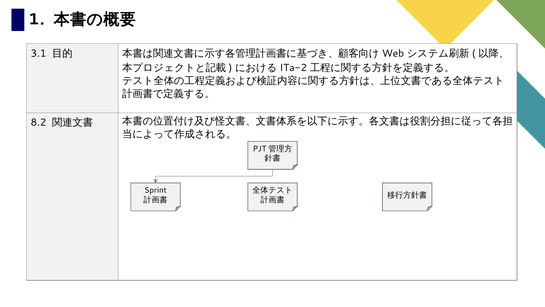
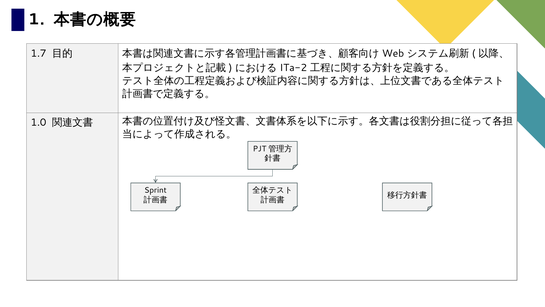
3.1: 3.1 -> 1.7
8.2: 8.2 -> 1.0
